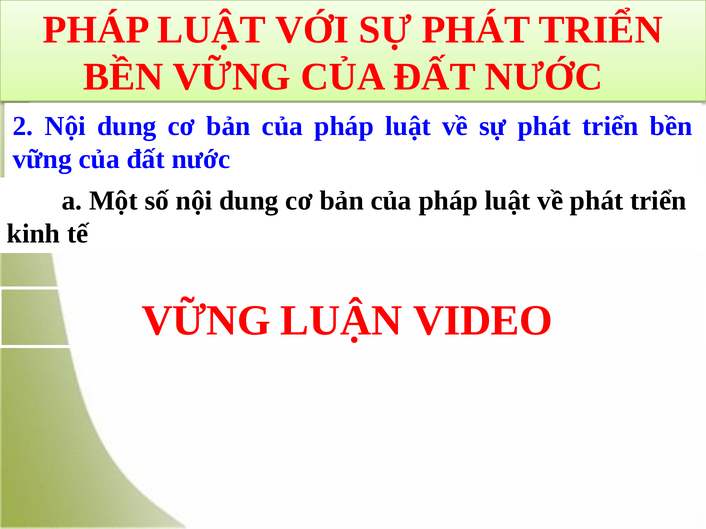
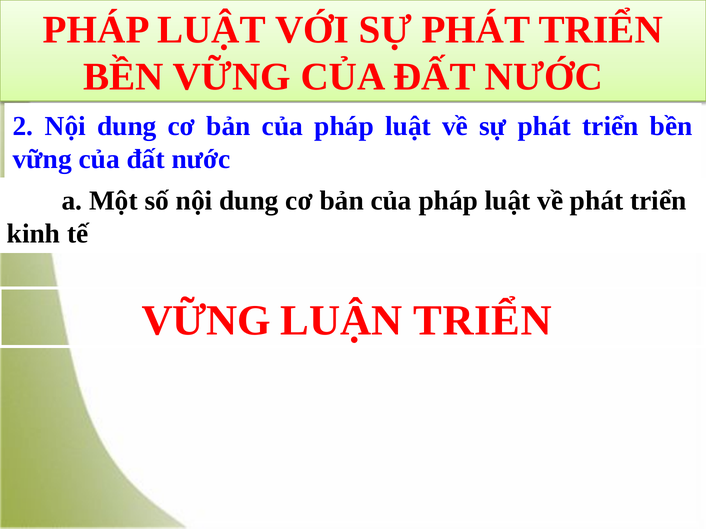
LUẬN VIDEO: VIDEO -> TRIỂN
